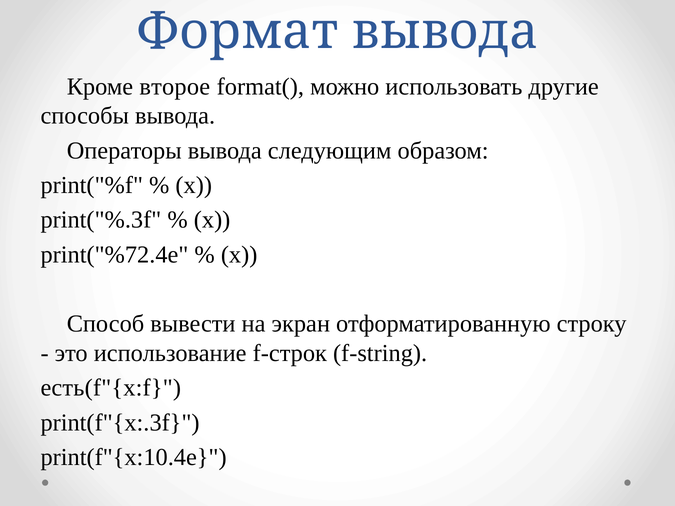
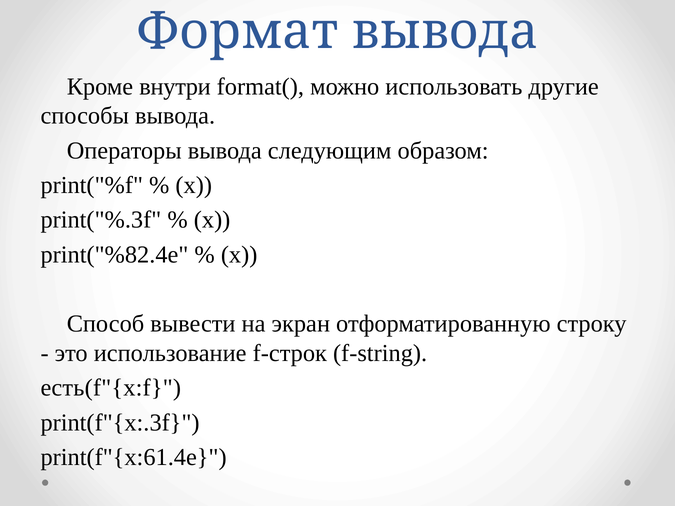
второе: второе -> внутри
print("%72.4e: print("%72.4e -> print("%82.4e
print(f"{x:10.4e: print(f"{x:10.4e -> print(f"{x:61.4e
